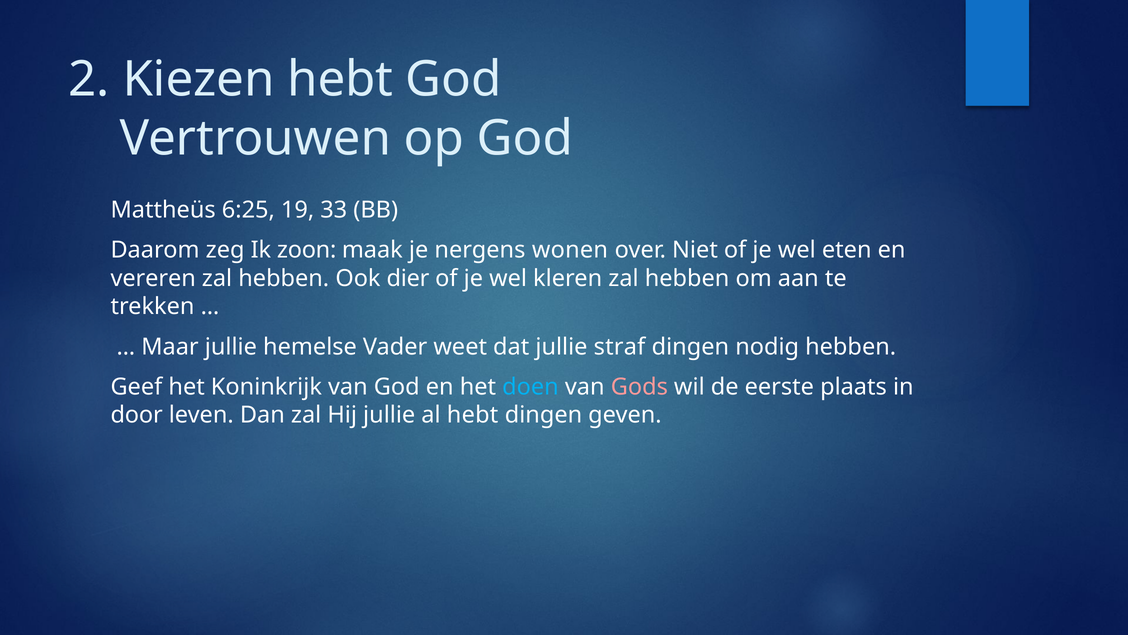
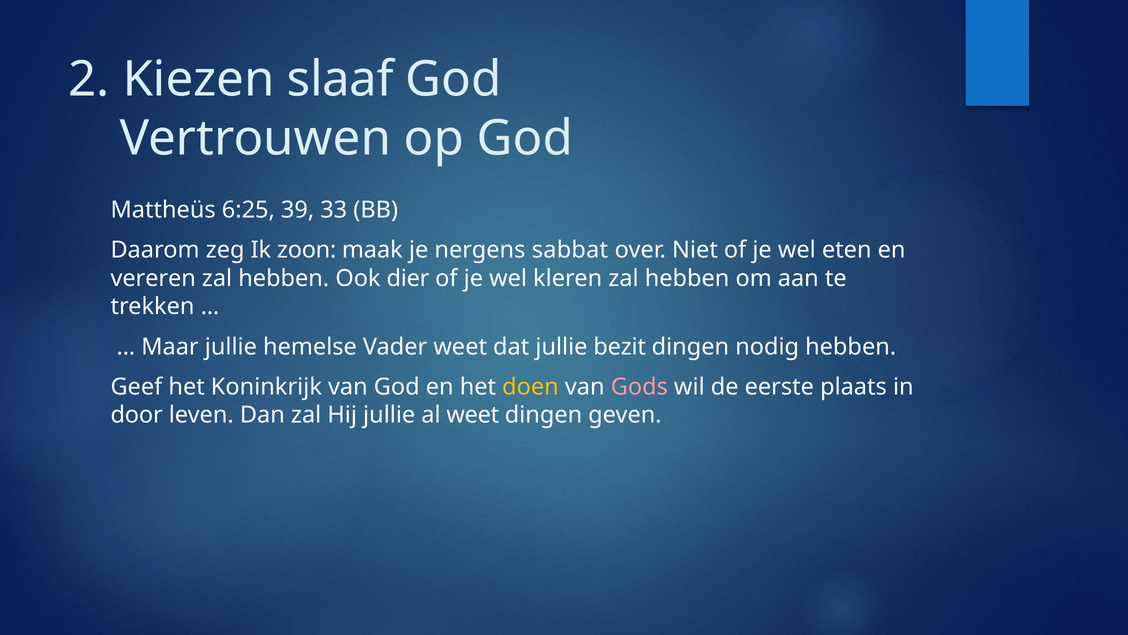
Kiezen hebt: hebt -> slaaf
19: 19 -> 39
wonen: wonen -> sabbat
straf: straf -> bezit
doen colour: light blue -> yellow
al hebt: hebt -> weet
